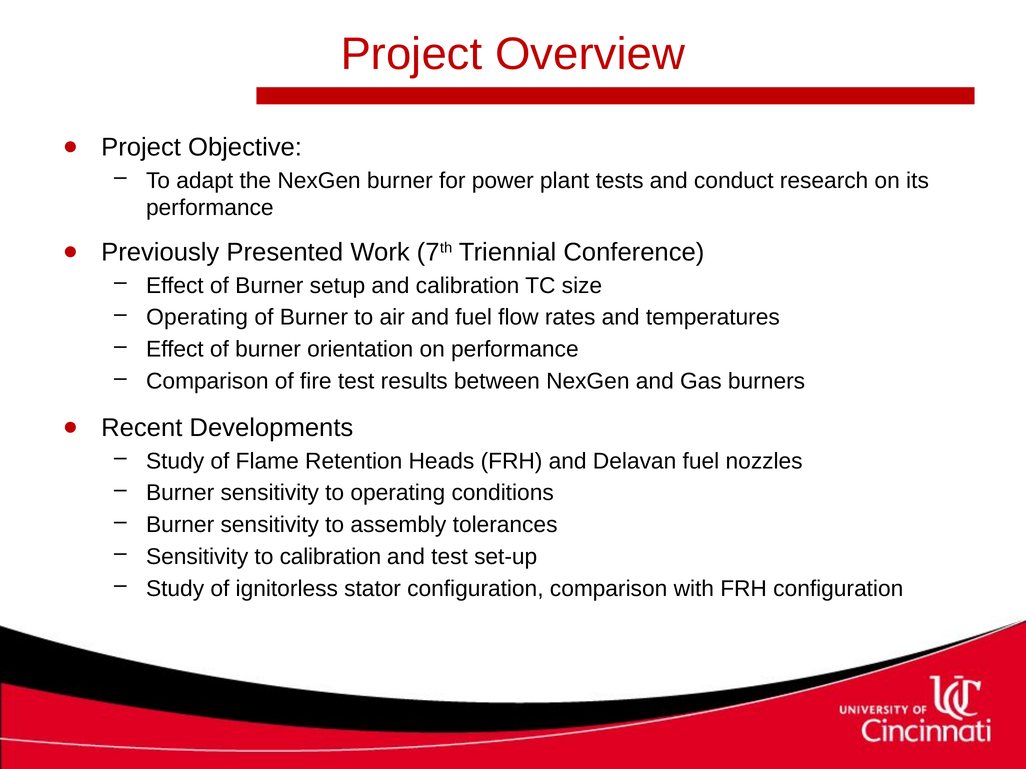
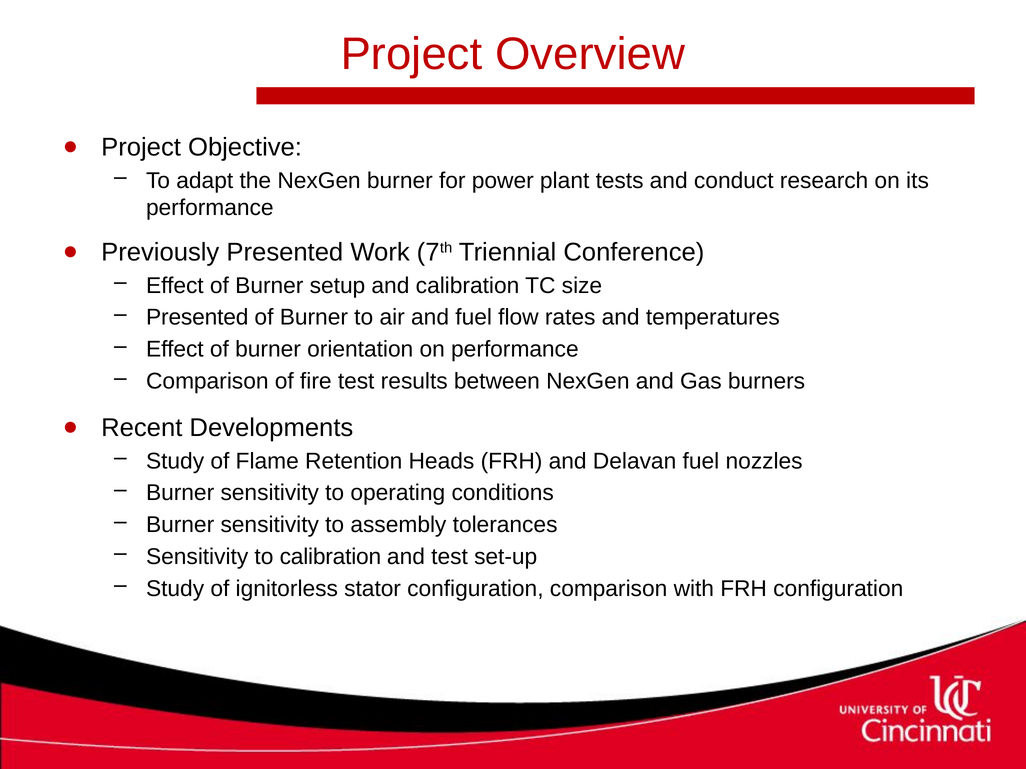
Operating at (197, 318): Operating -> Presented
